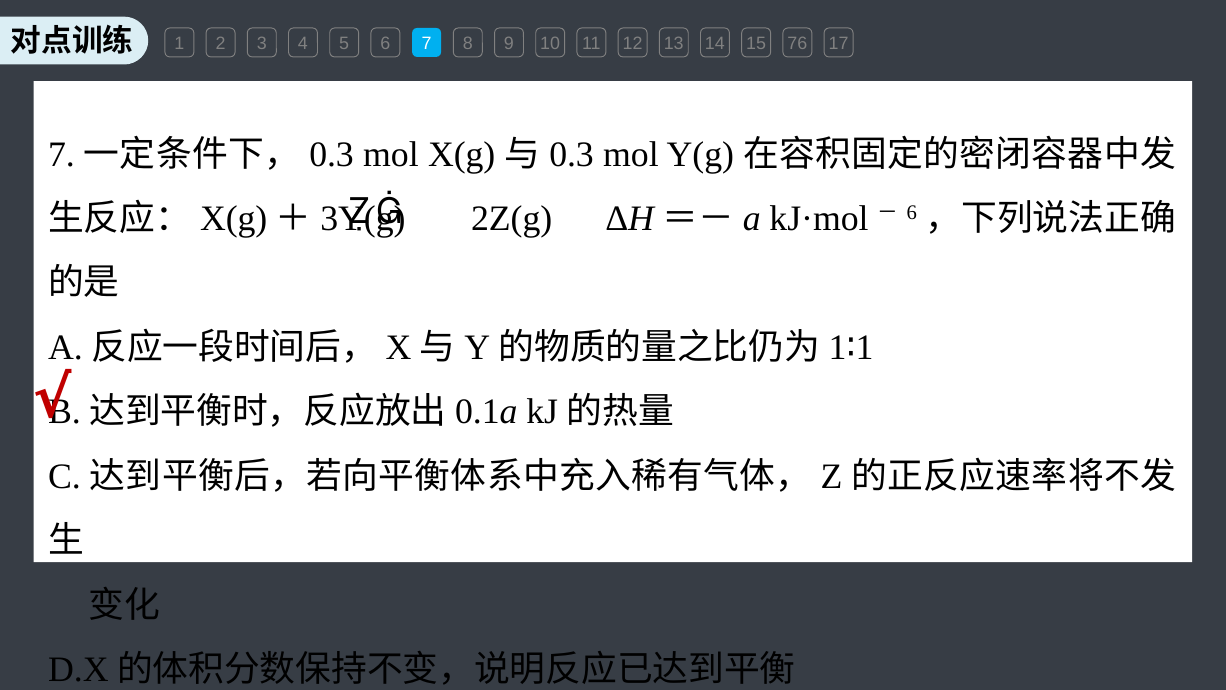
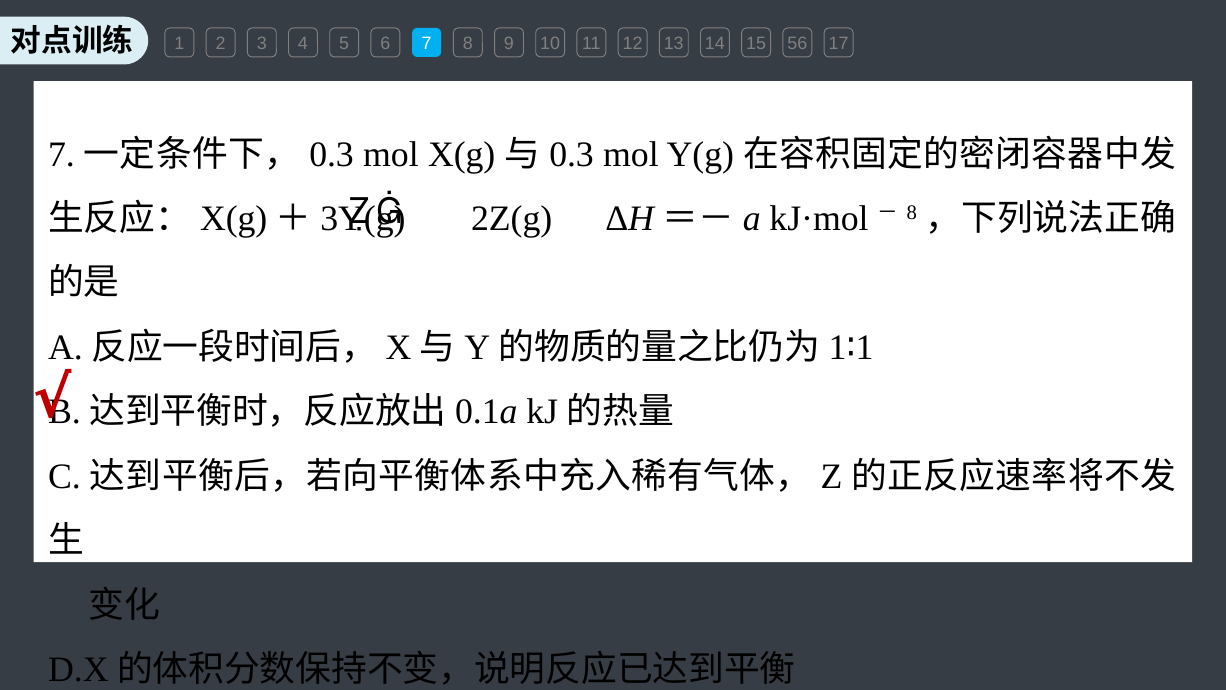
76: 76 -> 56
6 at (912, 213): 6 -> 8
